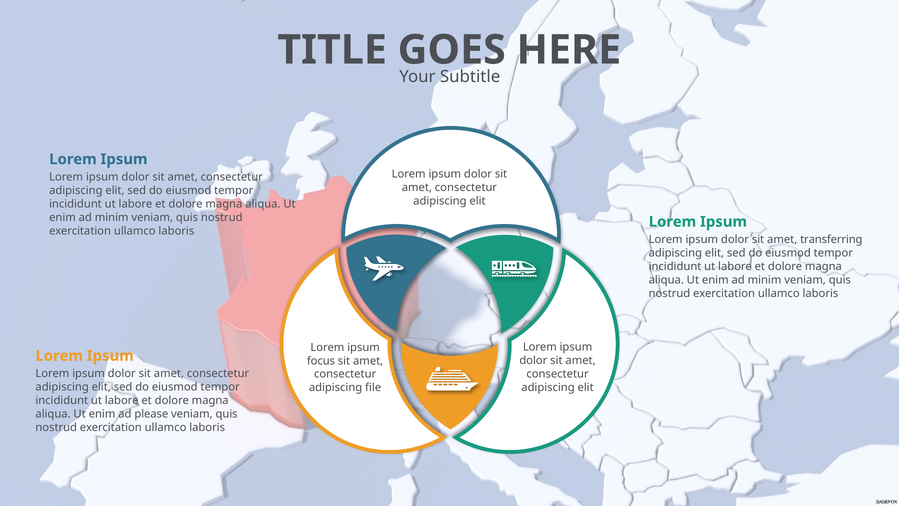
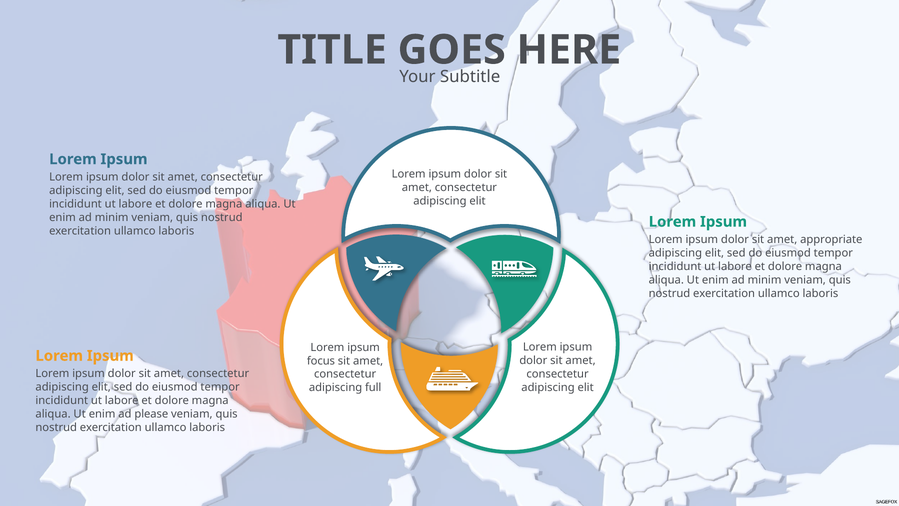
transferring: transferring -> appropriate
file: file -> full
